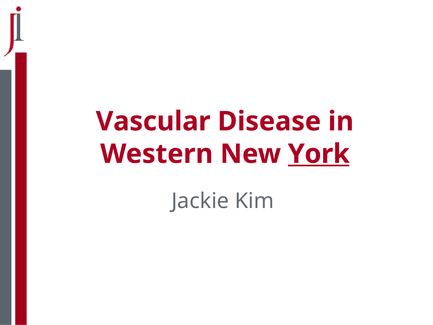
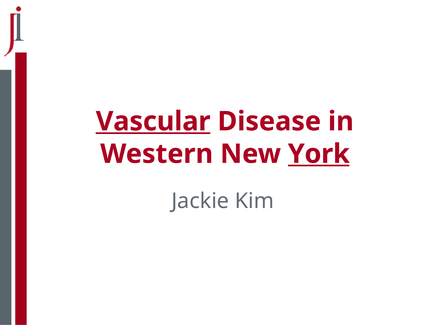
Vascular underline: none -> present
